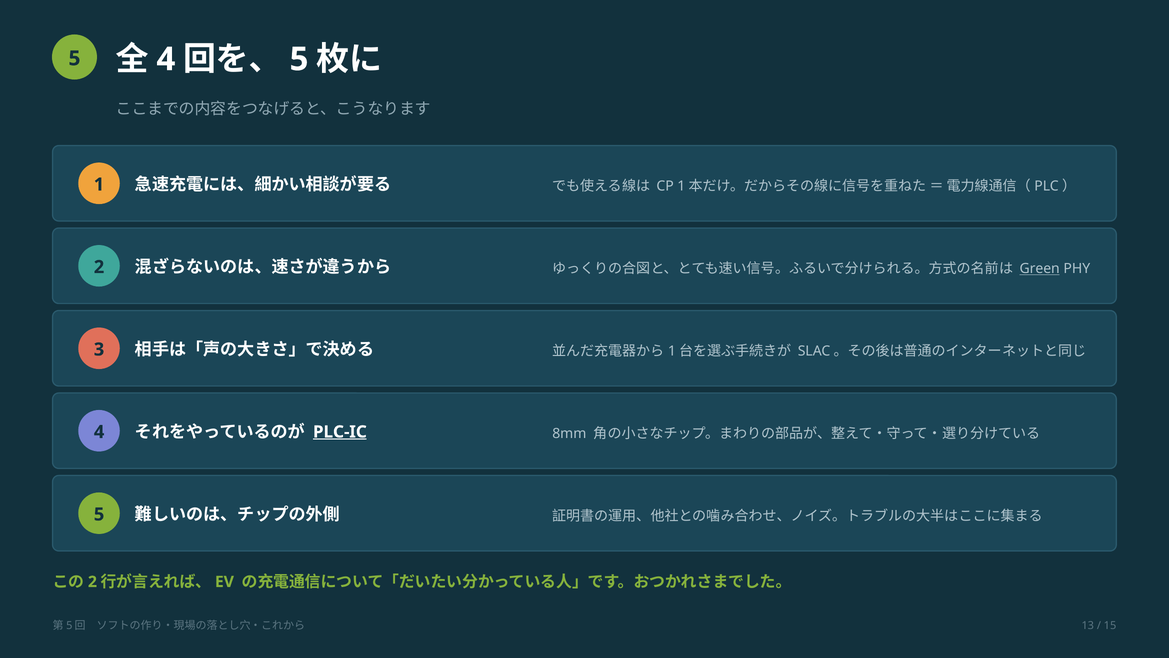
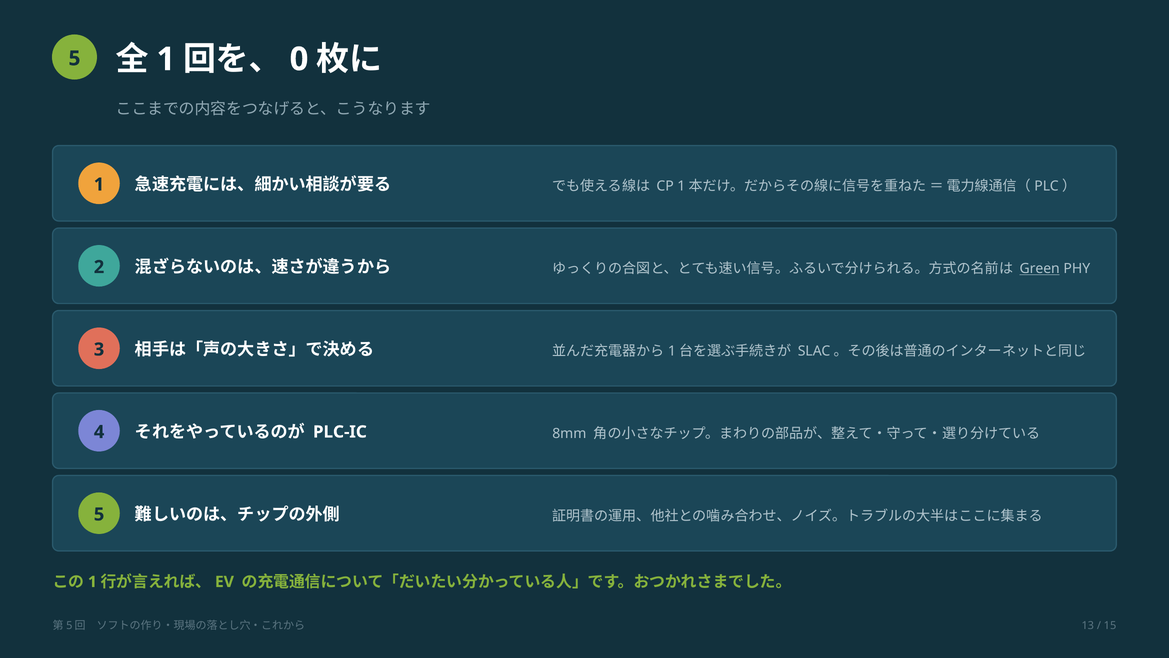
4 at (166, 59): 4 -> 1
5 at (299, 59): 5 -> 0
PLC-IC underline: present -> none
2 at (92, 581): 2 -> 1
